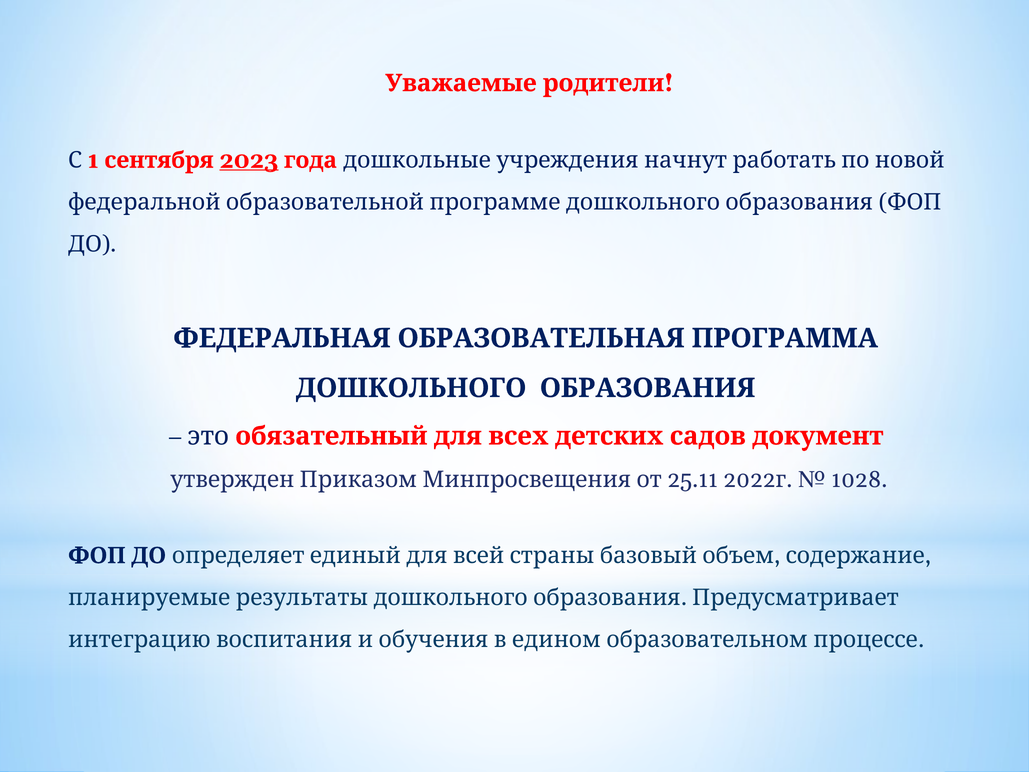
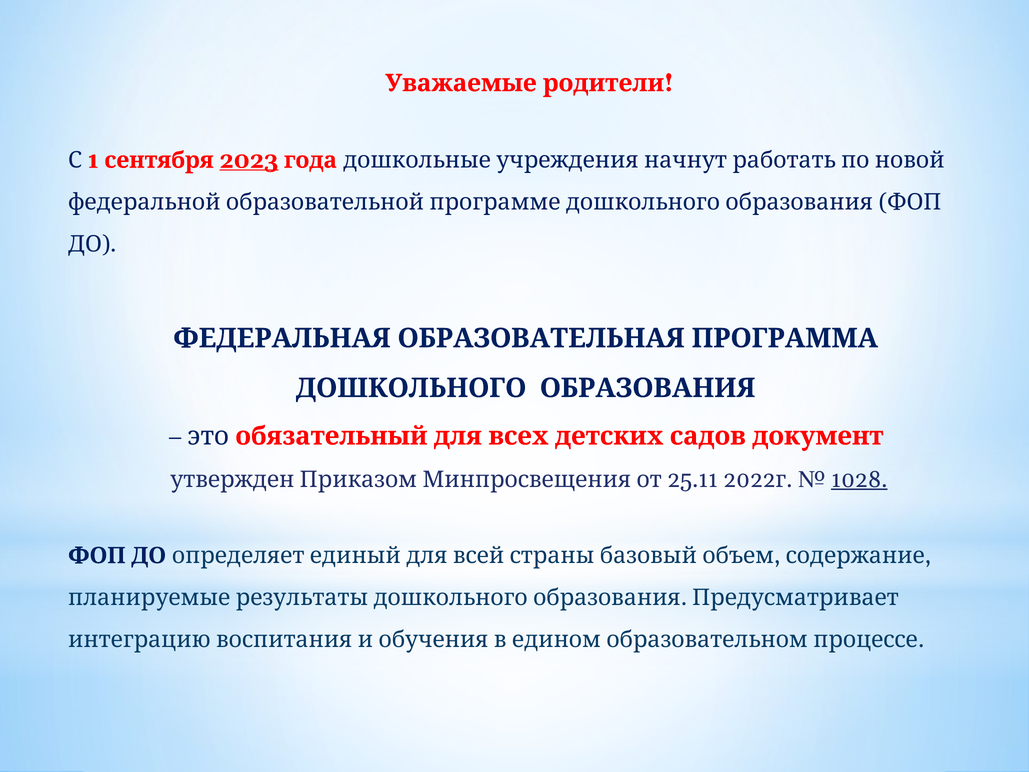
1028 underline: none -> present
